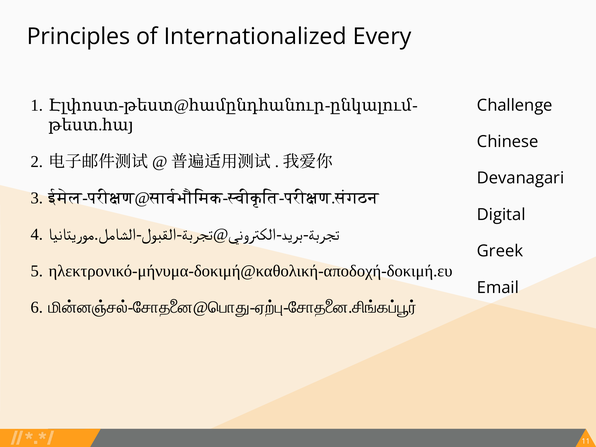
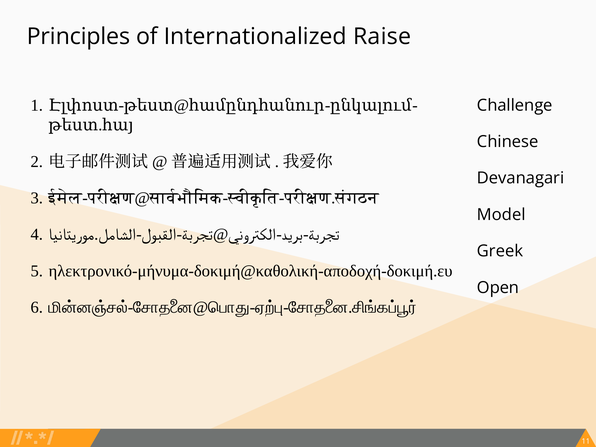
Every: Every -> Raise
Digital: Digital -> Model
Email: Email -> Open
